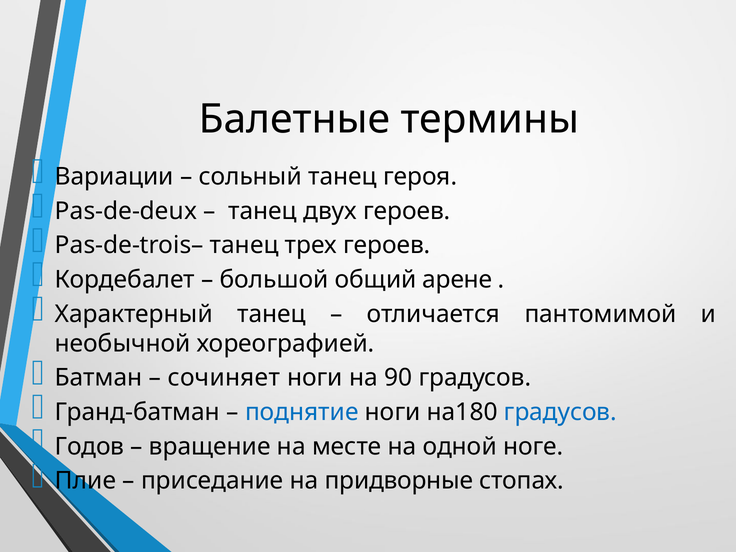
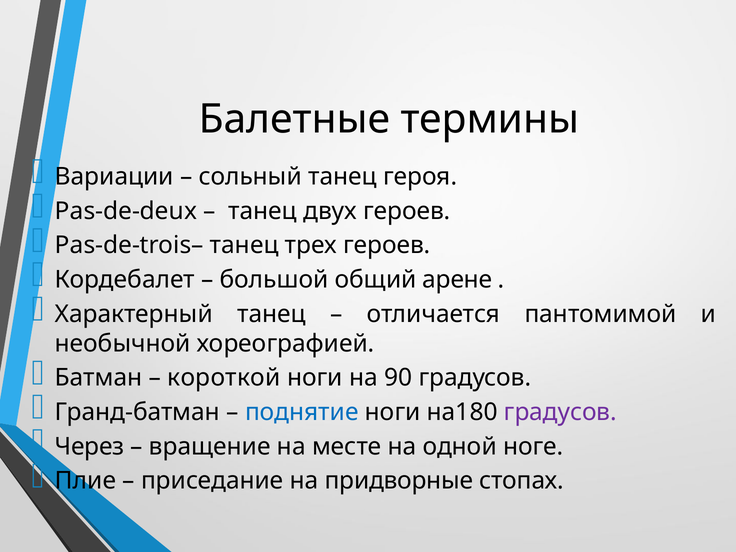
сочиняет: сочиняет -> короткой
градусов at (560, 412) colour: blue -> purple
Годов: Годов -> Через
